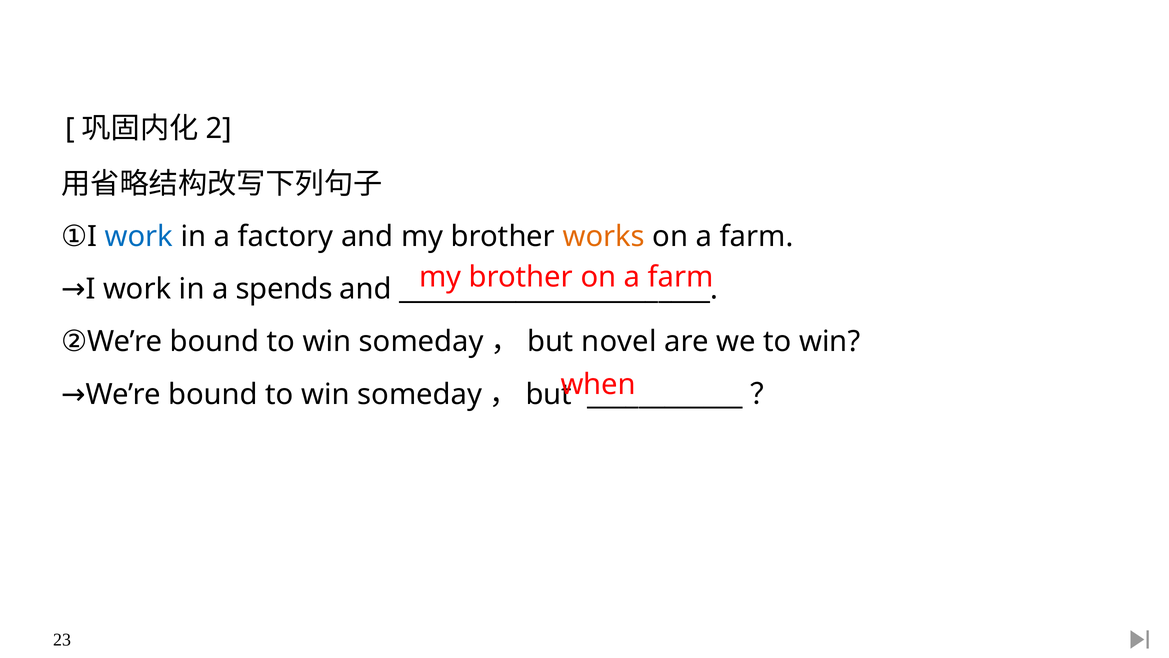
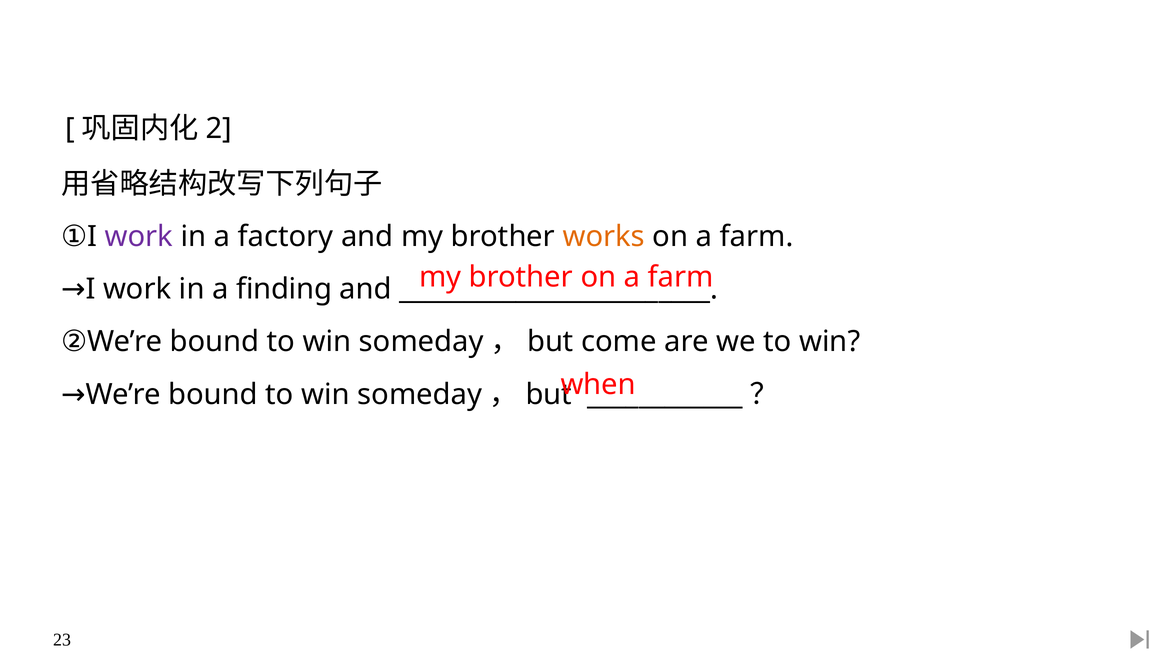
work at (139, 236) colour: blue -> purple
spends: spends -> finding
novel: novel -> come
